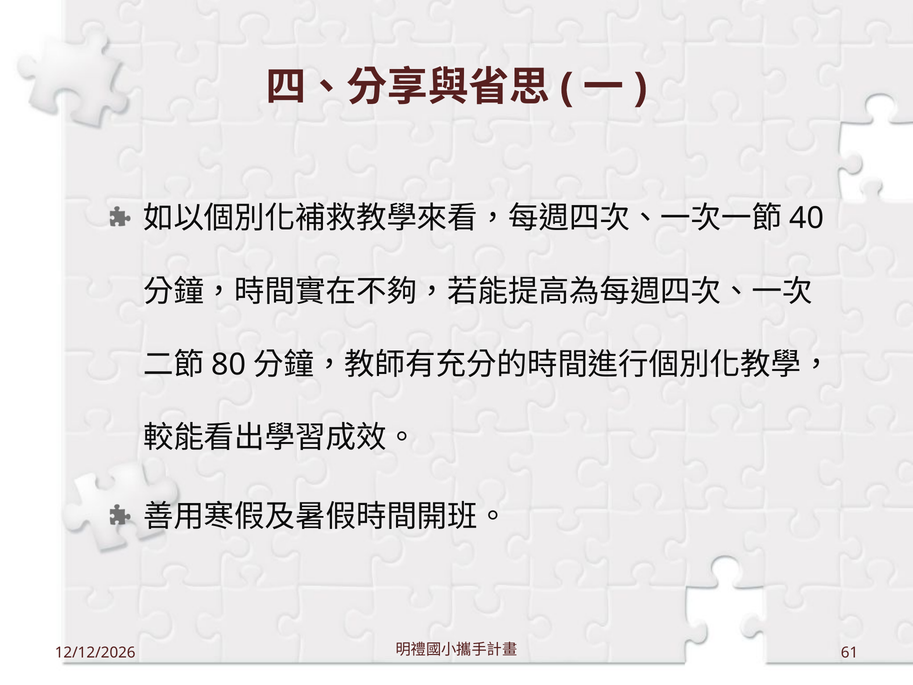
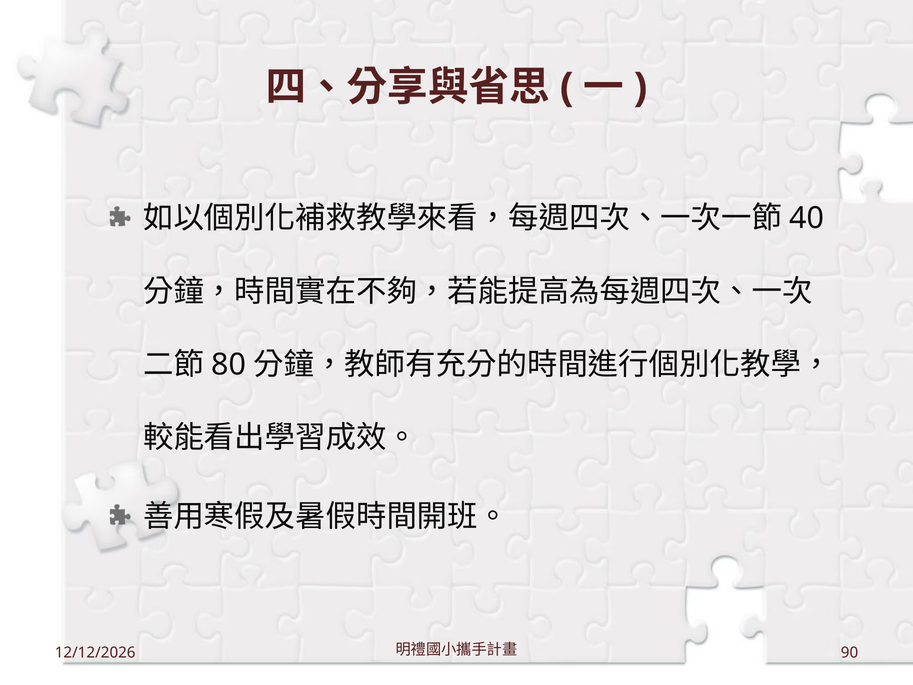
61: 61 -> 90
